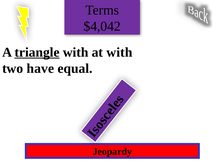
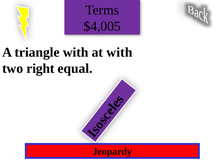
$4,042: $4,042 -> $4,005
triangle underline: present -> none
have: have -> right
